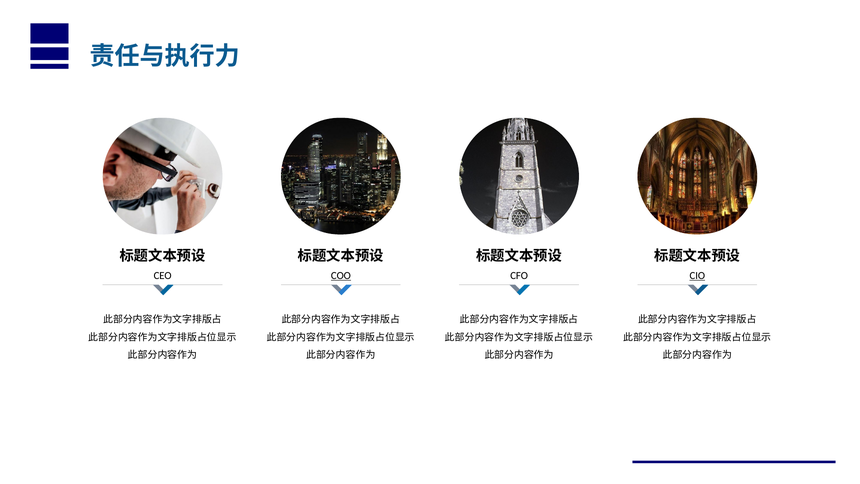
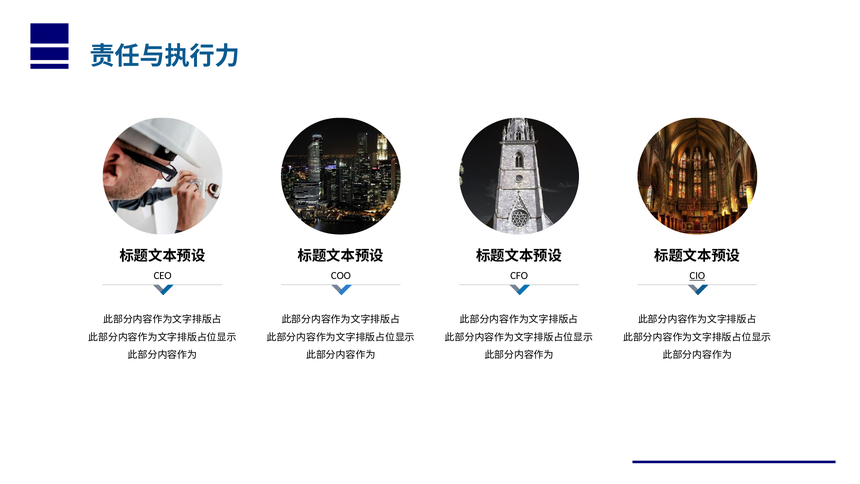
COO underline: present -> none
